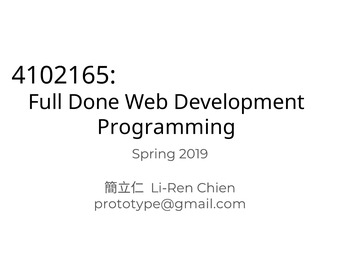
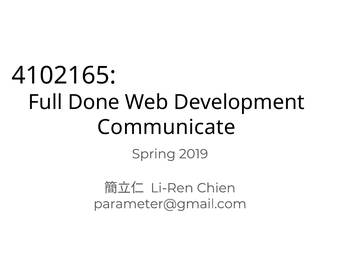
Programming: Programming -> Communicate
prototype@gmail.com: prototype@gmail.com -> parameter@gmail.com
